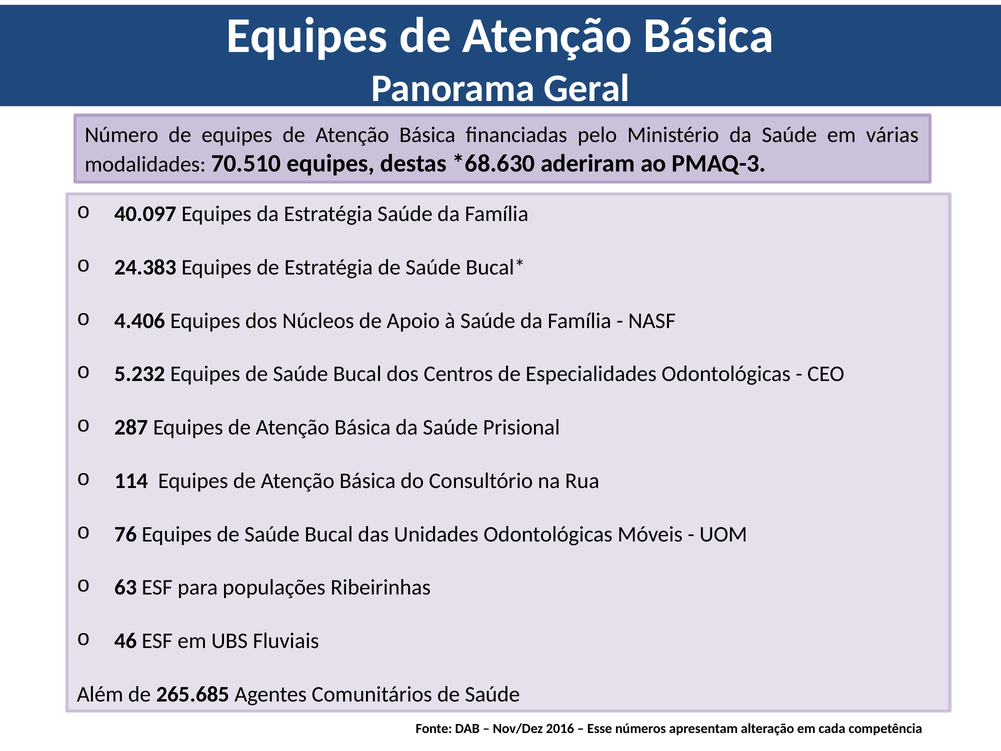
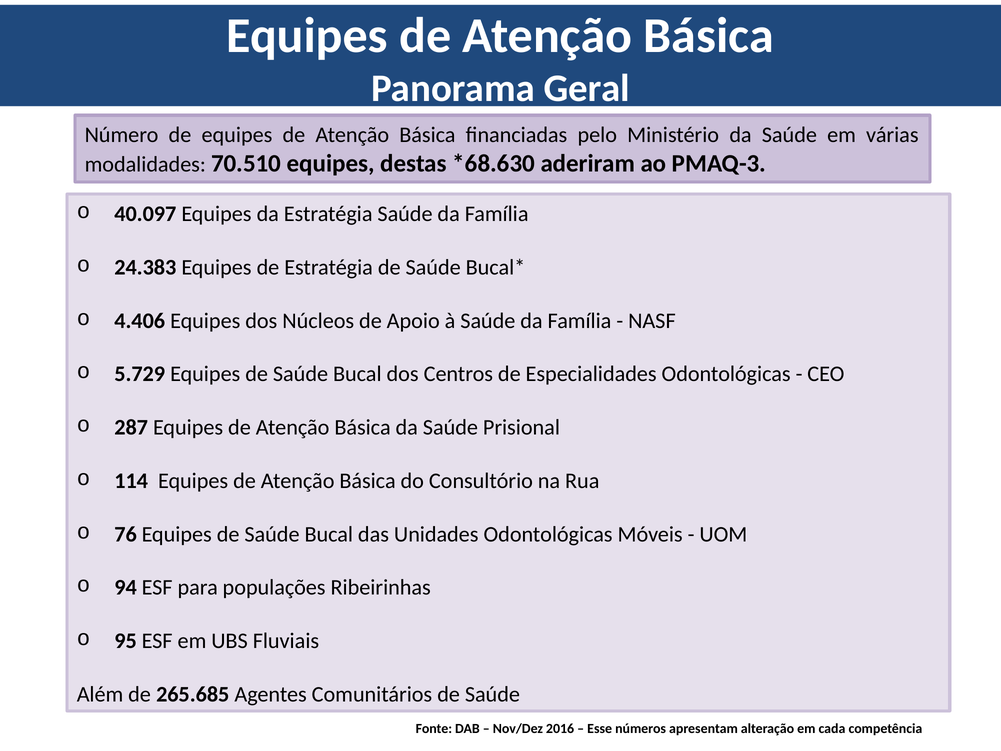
5.232: 5.232 -> 5.729
63: 63 -> 94
46: 46 -> 95
